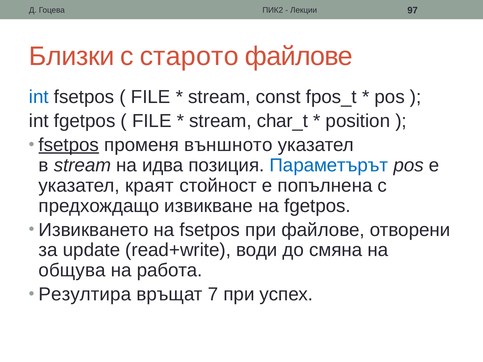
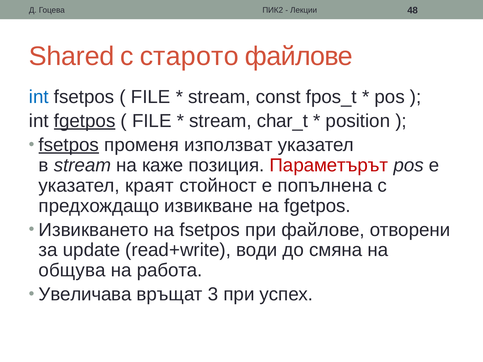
97: 97 -> 48
Близки: Близки -> Shared
fgetpos at (85, 121) underline: none -> present
външното: външното -> използват
идва: идва -> каже
Параметърът colour: blue -> red
Резултира: Резултира -> Увеличава
7: 7 -> 3
